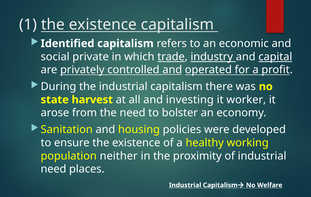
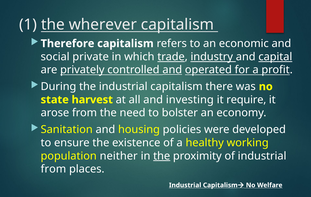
1 the existence: existence -> wherever
Identified: Identified -> Therefore
worker: worker -> require
the at (162, 156) underline: none -> present
need at (54, 169): need -> from
